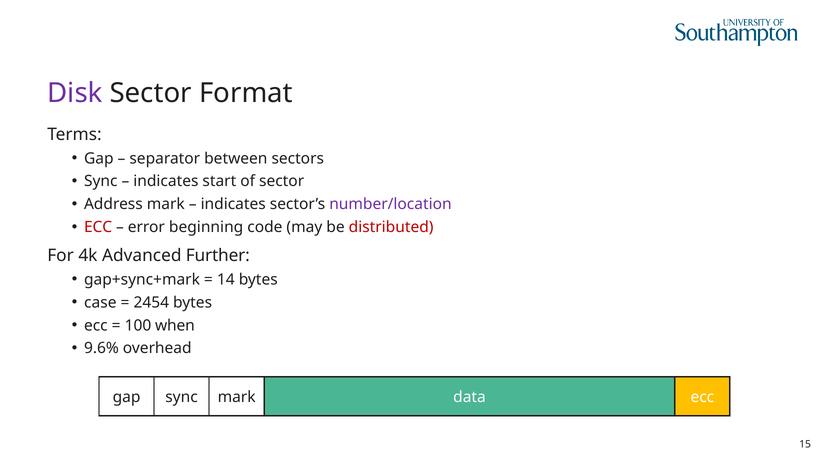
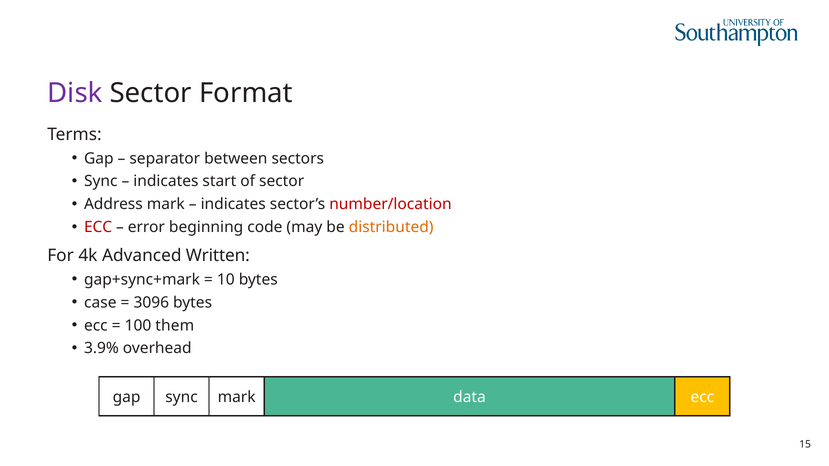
number/location colour: purple -> red
distributed colour: red -> orange
Further: Further -> Written
14: 14 -> 10
2454: 2454 -> 3096
when: when -> them
9.6%: 9.6% -> 3.9%
